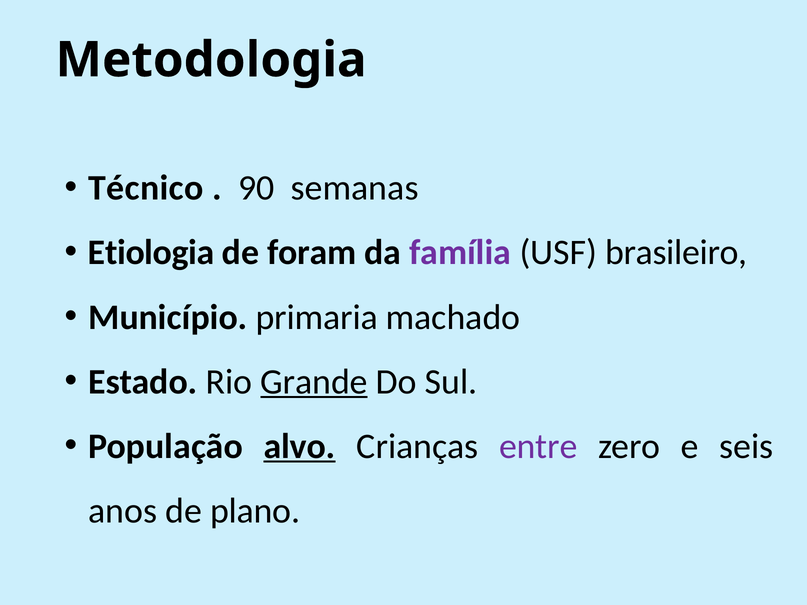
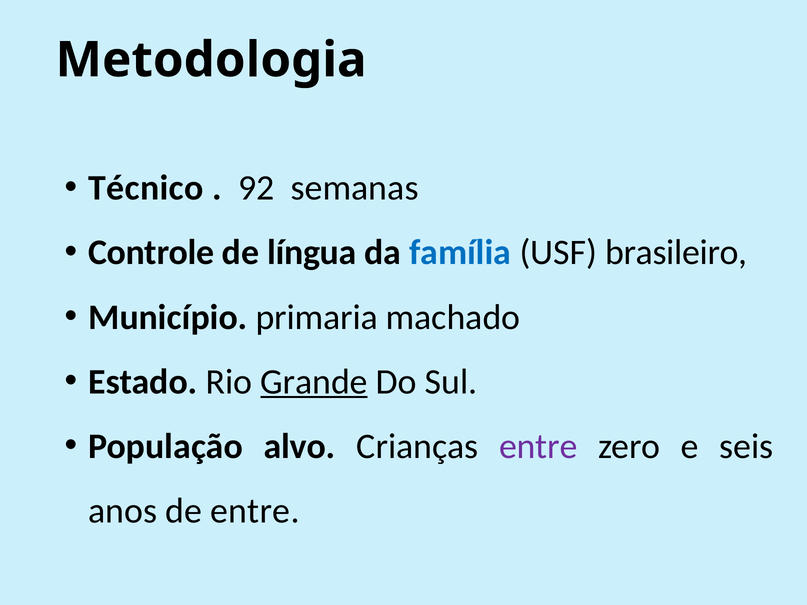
90: 90 -> 92
Etiologia: Etiologia -> Controle
foram: foram -> língua
família colour: purple -> blue
alvo underline: present -> none
de plano: plano -> entre
